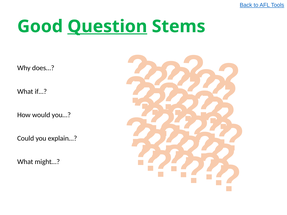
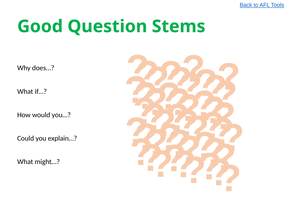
Question underline: present -> none
